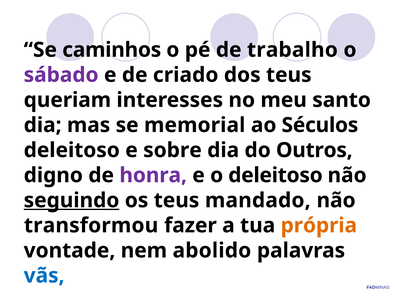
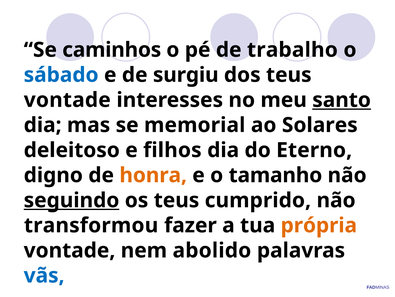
sábado colour: purple -> blue
criado: criado -> surgiu
queriam at (67, 100): queriam -> vontade
santo underline: none -> present
Séculos: Séculos -> Solares
sobre: sobre -> filhos
Outros: Outros -> Eterno
honra colour: purple -> orange
o deleitoso: deleitoso -> tamanho
mandado: mandado -> cumprido
